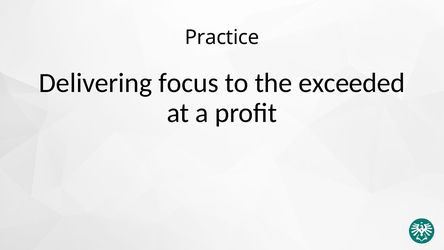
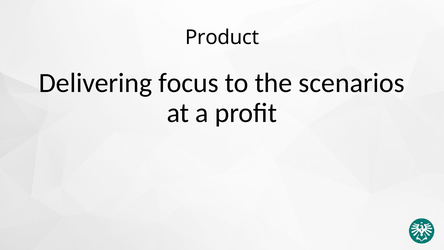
Practice: Practice -> Product
exceeded: exceeded -> scenarios
